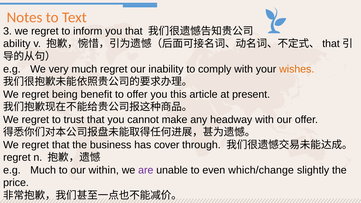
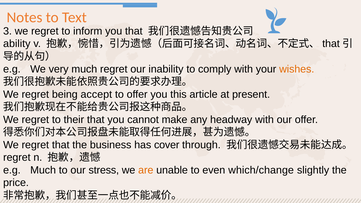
benefit: benefit -> accept
trust: trust -> their
within: within -> stress
are colour: purple -> orange
